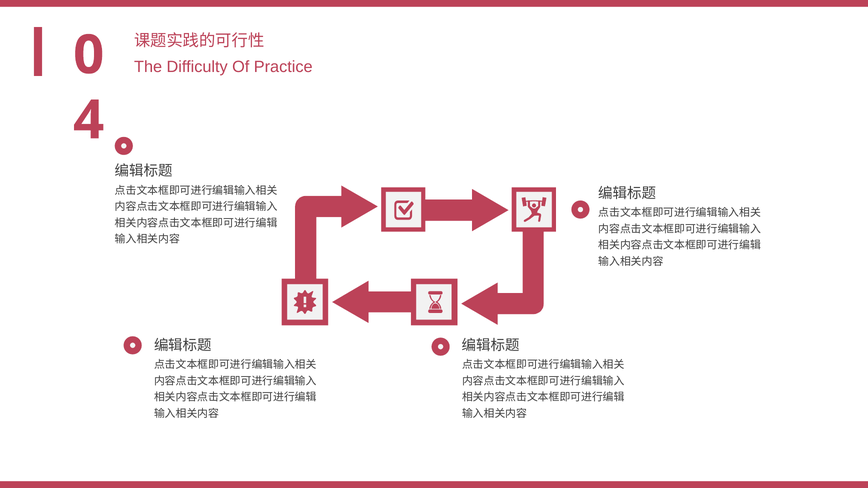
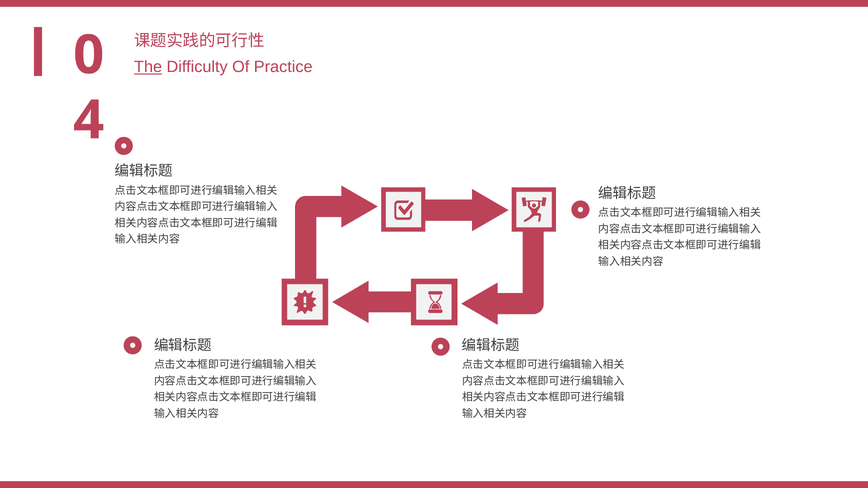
The underline: none -> present
